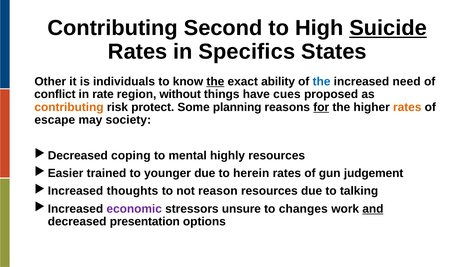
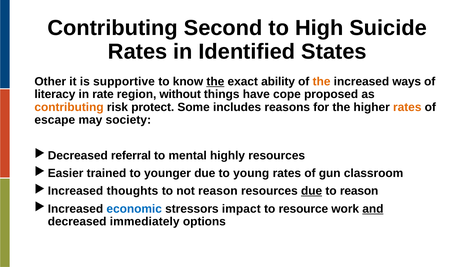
Suicide underline: present -> none
Specifics: Specifics -> Identified
individuals: individuals -> supportive
the at (322, 82) colour: blue -> orange
need: need -> ways
conflict: conflict -> literacy
cues: cues -> cope
planning: planning -> includes
for underline: present -> none
coping: coping -> referral
herein: herein -> young
judgement: judgement -> classroom
due at (312, 191) underline: none -> present
to talking: talking -> reason
economic colour: purple -> blue
unsure: unsure -> impact
changes: changes -> resource
presentation: presentation -> immediately
